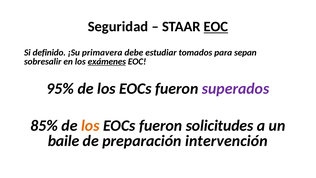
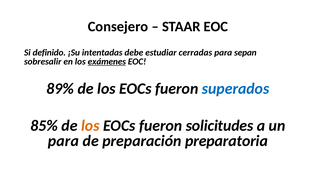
Seguridad: Seguridad -> Consejero
EOC at (216, 27) underline: present -> none
primavera: primavera -> intentadas
tomados: tomados -> cerradas
95%: 95% -> 89%
superados colour: purple -> blue
baile at (64, 141): baile -> para
intervención: intervención -> preparatoria
